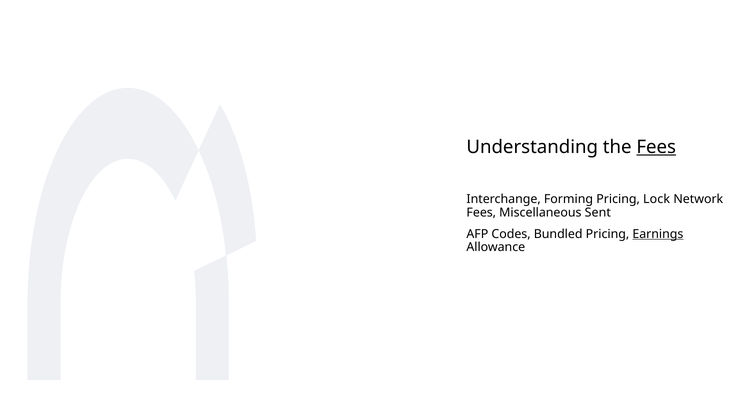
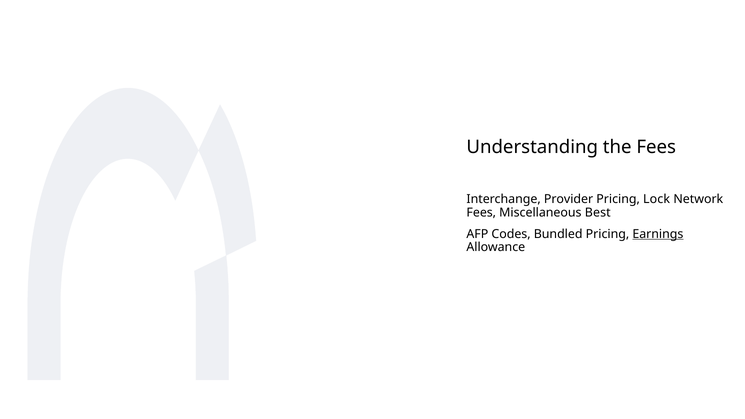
Fees at (656, 147) underline: present -> none
Forming: Forming -> Provider
Sent: Sent -> Best
